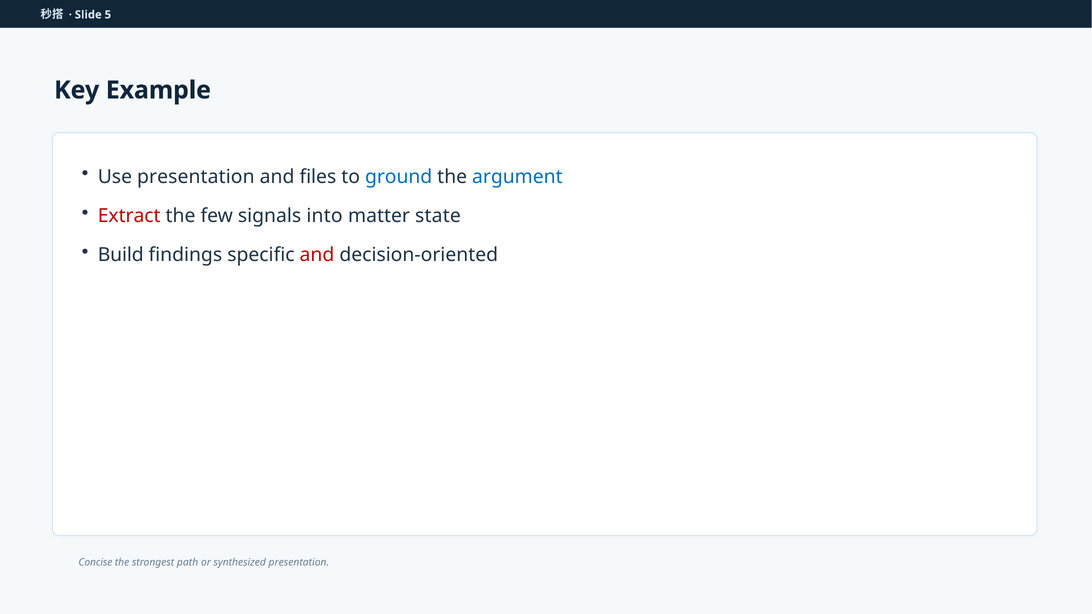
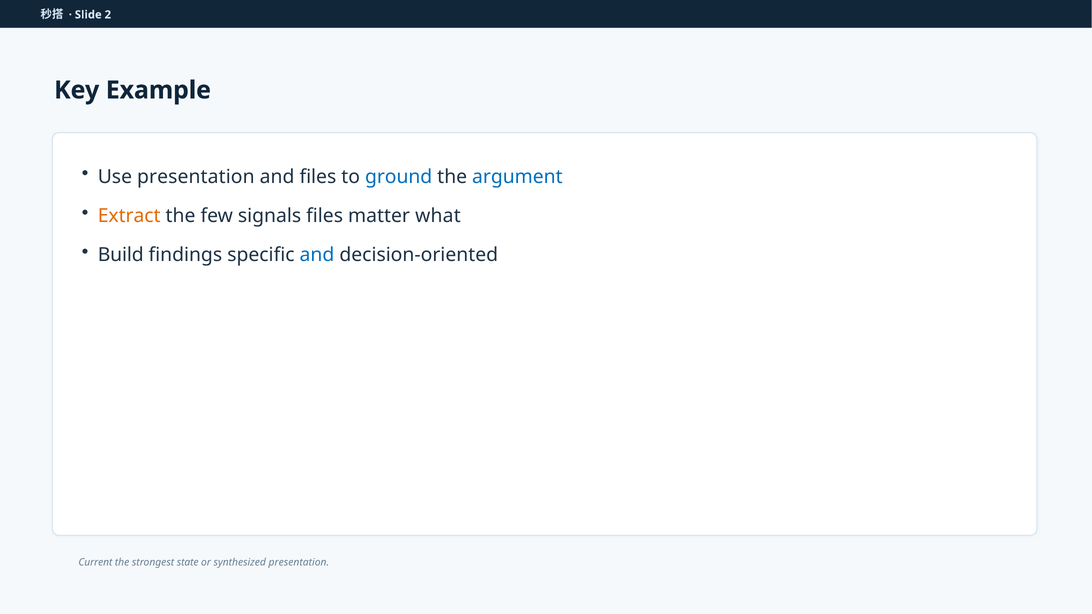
5: 5 -> 2
Extract colour: red -> orange
signals into: into -> files
state: state -> what
and at (317, 255) colour: red -> blue
Concise: Concise -> Current
path: path -> state
